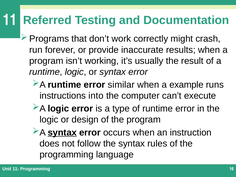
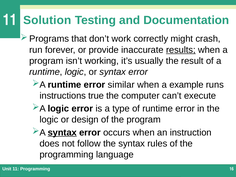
Referred: Referred -> Solution
results underline: none -> present
into: into -> true
